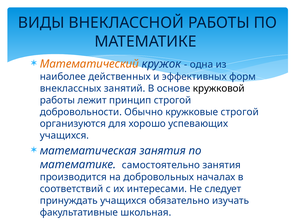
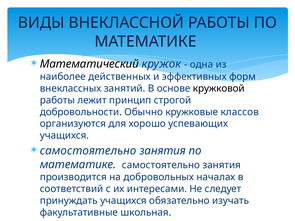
Математический colour: orange -> black
кружковые строгой: строгой -> классов
математическая at (88, 151): математическая -> самостоятельно
